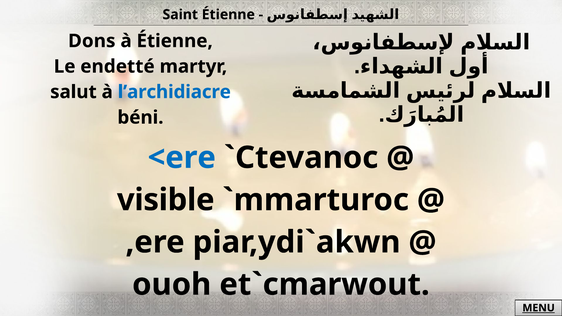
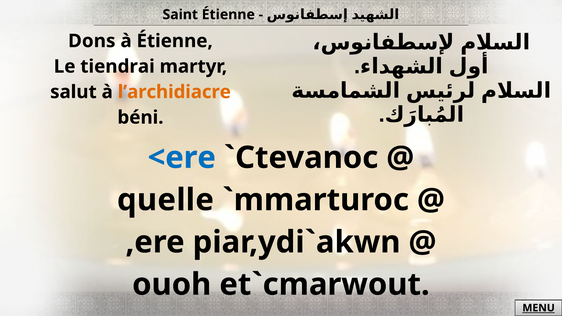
endetté: endetté -> tiendrai
l’archidiacre colour: blue -> orange
visible: visible -> quelle
